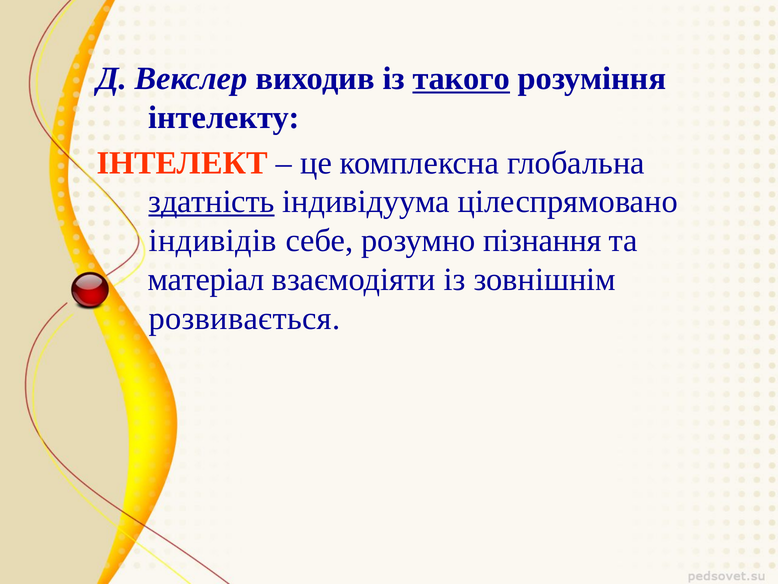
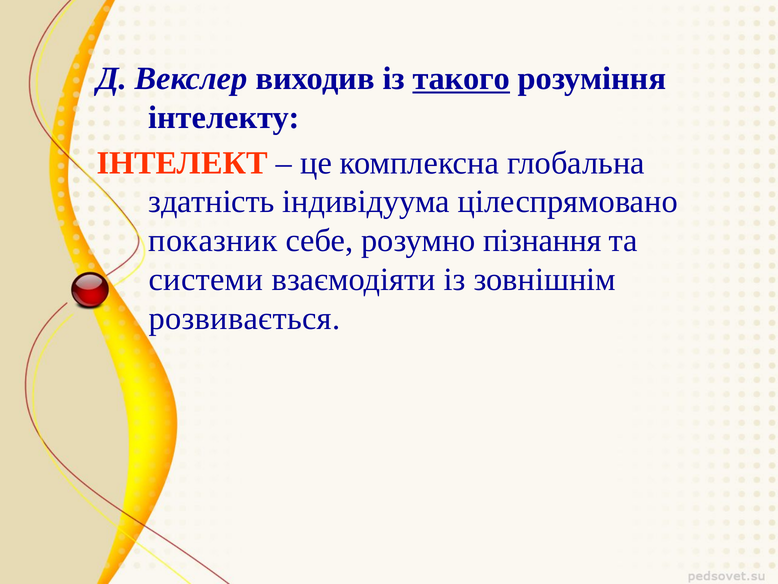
здатність underline: present -> none
індивідів: індивідів -> показник
матеріал: матеріал -> системи
